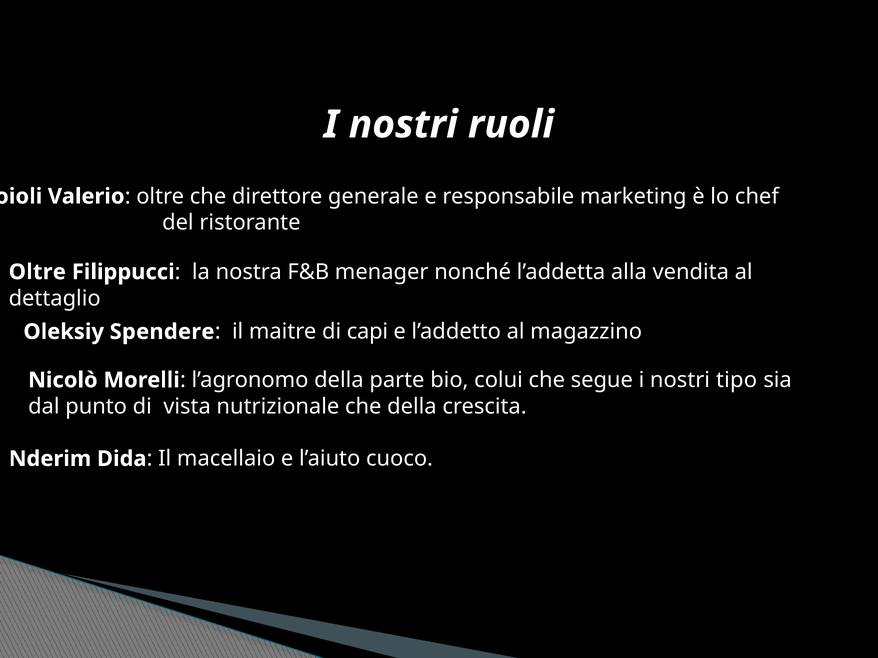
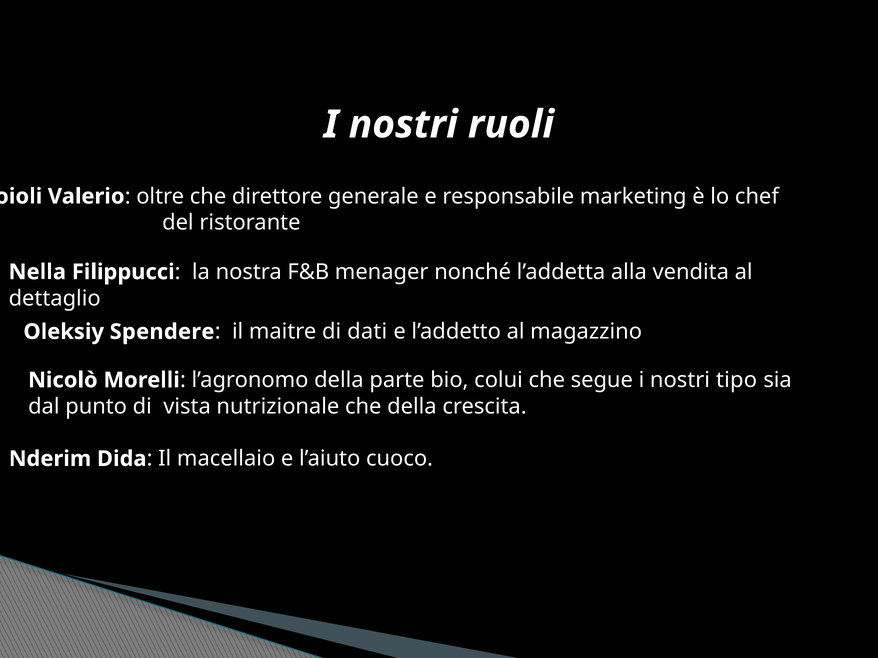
Oltre at (37, 272): Oltre -> Nella
capi: capi -> dati
